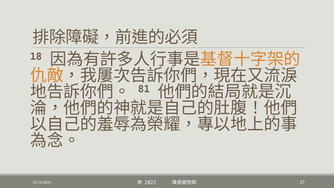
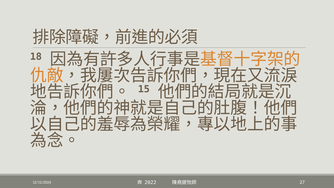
81: 81 -> 15
